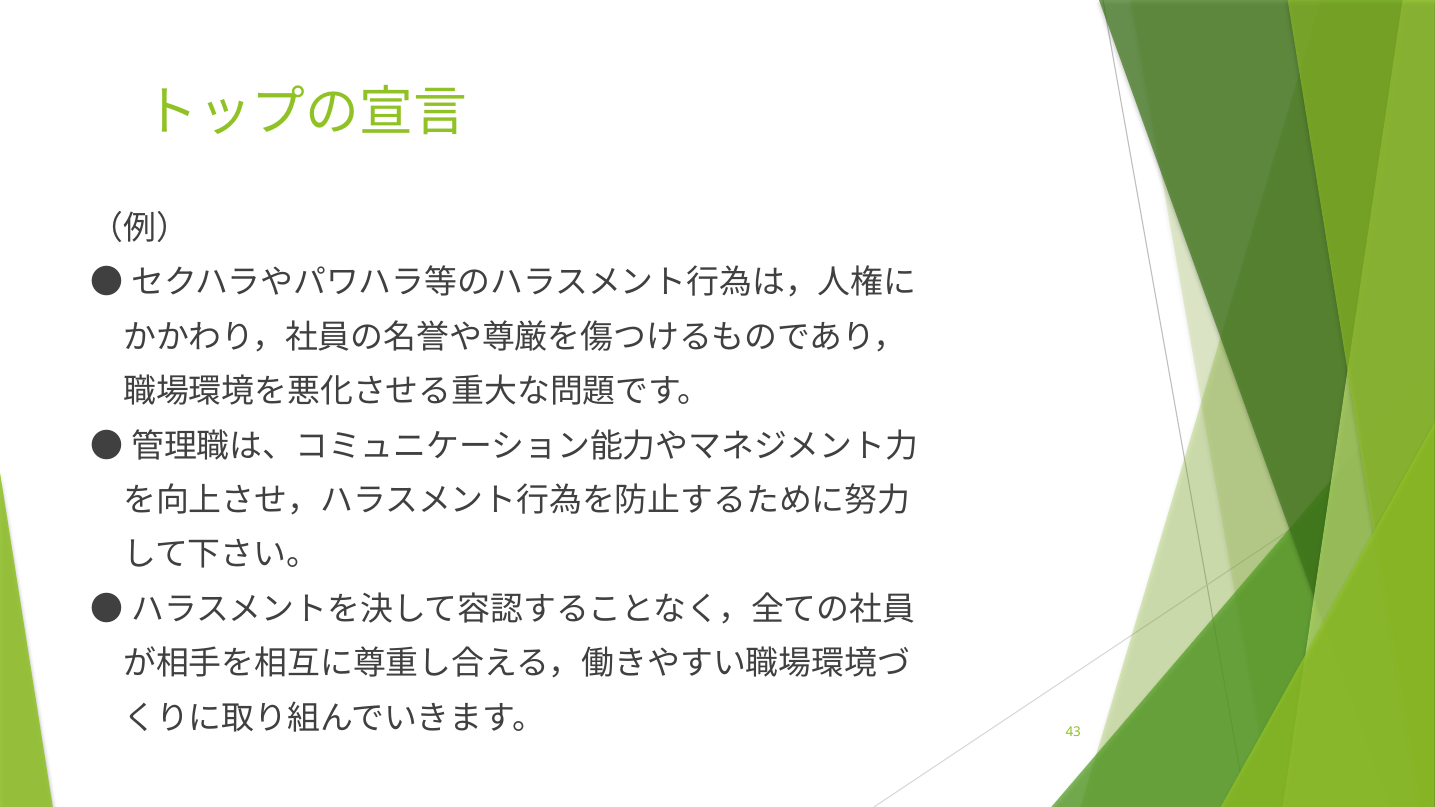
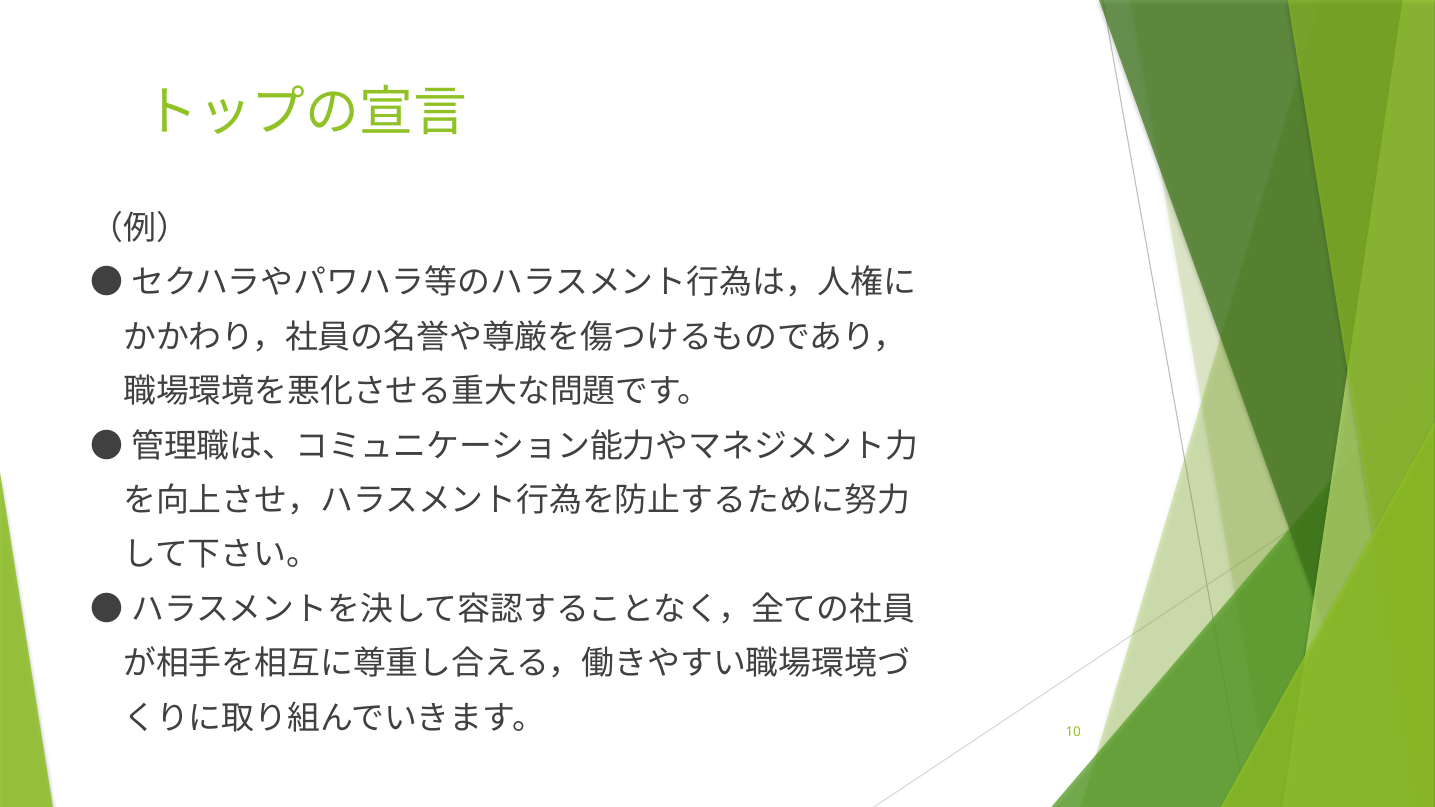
43: 43 -> 10
